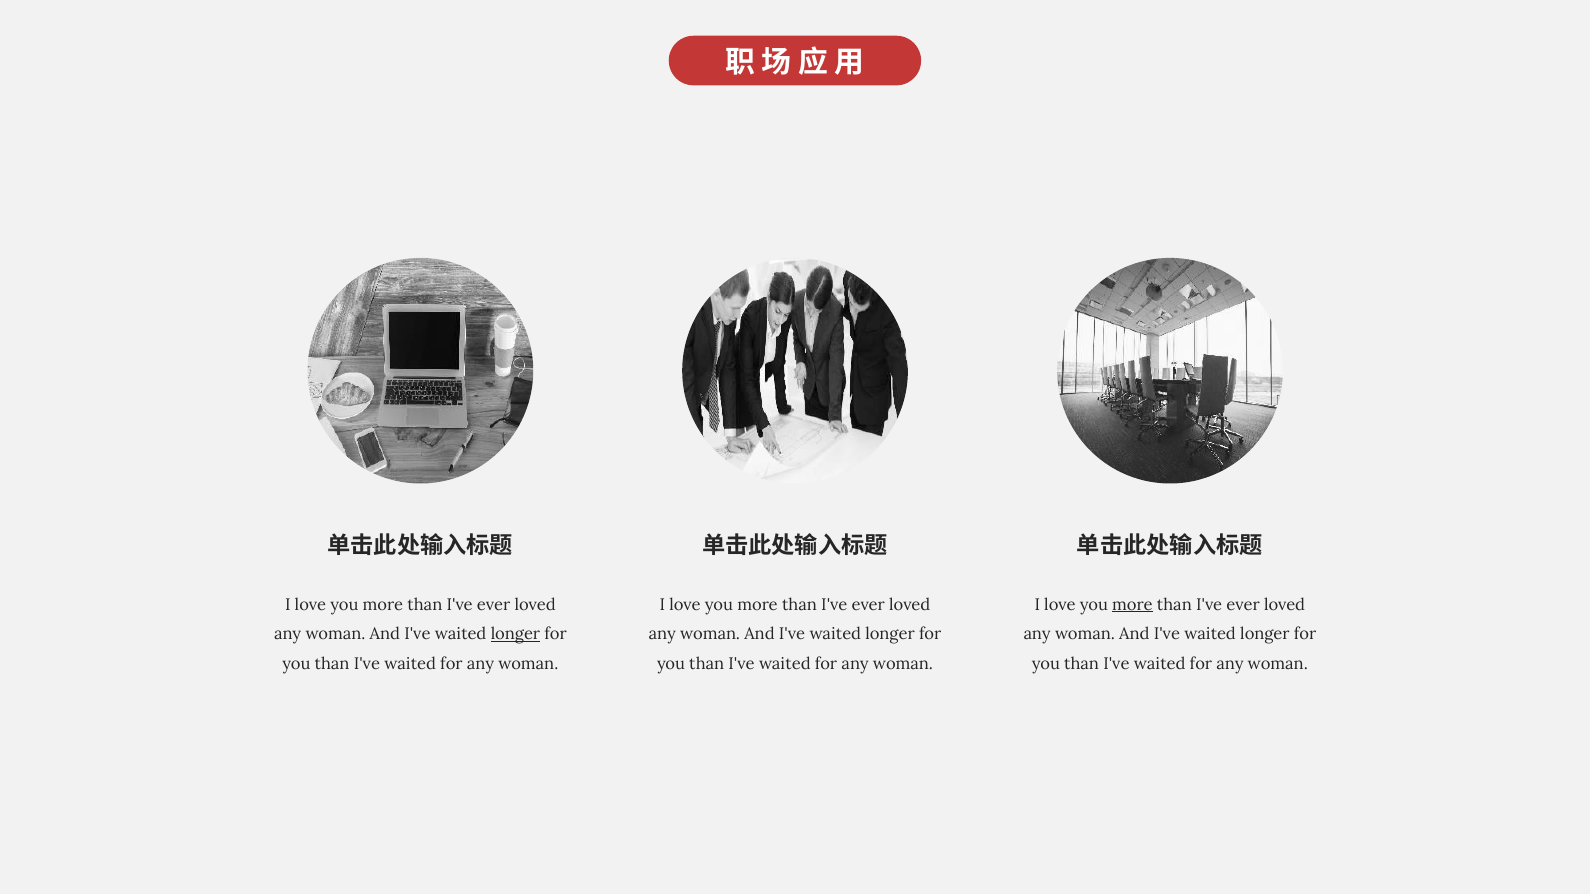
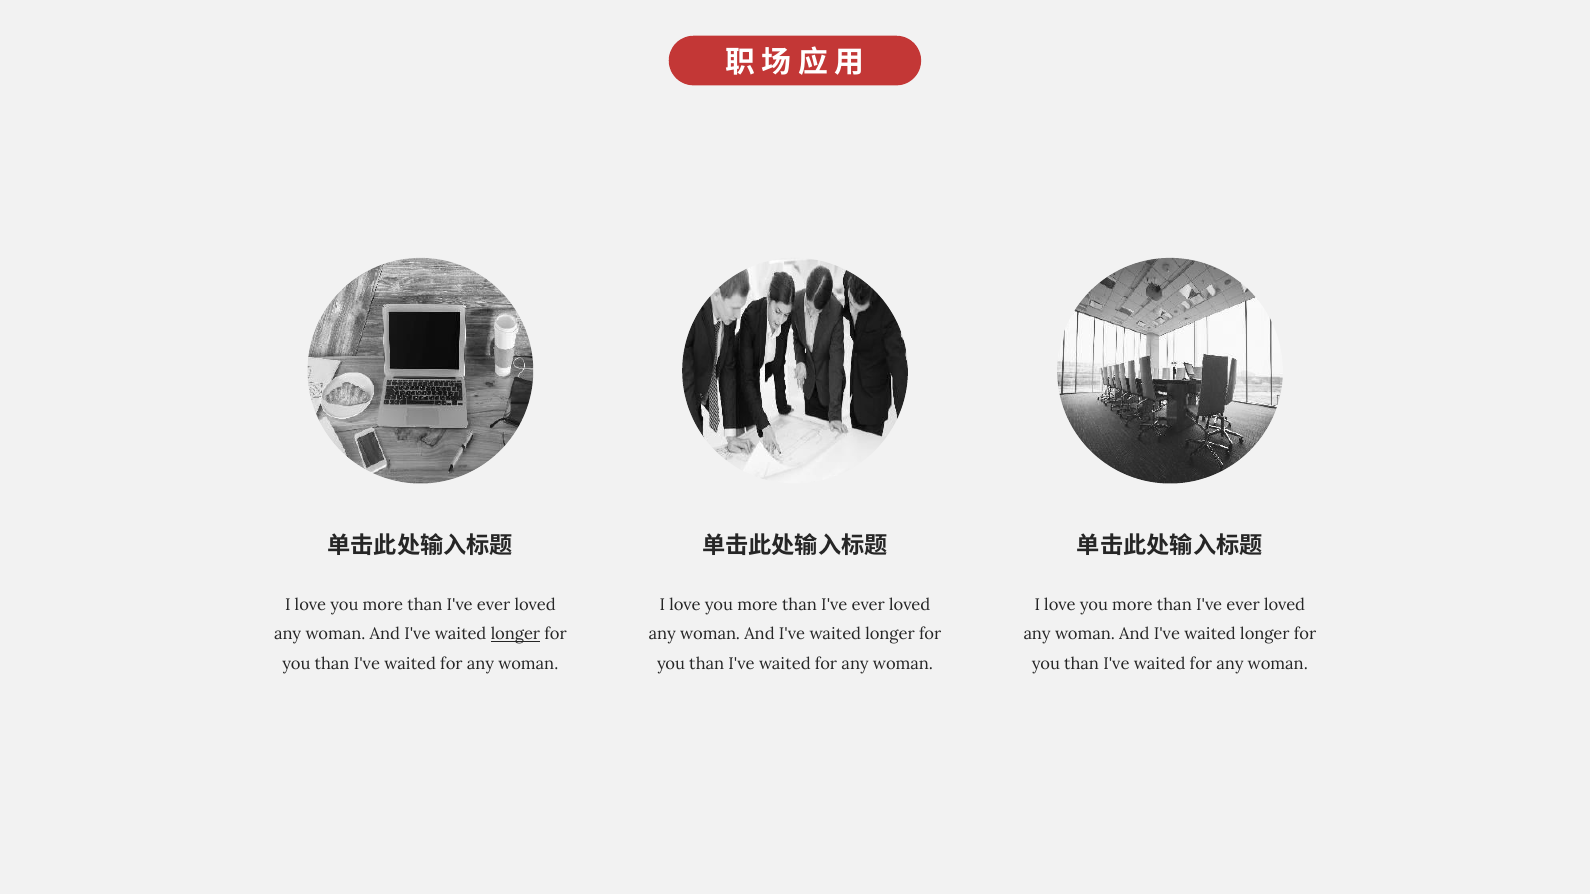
more at (1132, 605) underline: present -> none
